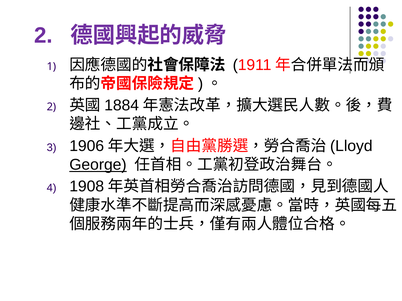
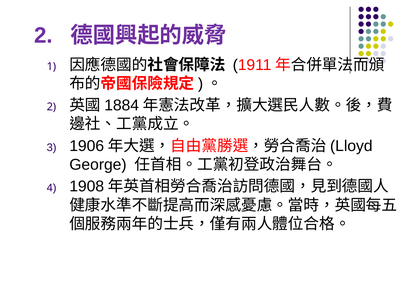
George underline: present -> none
